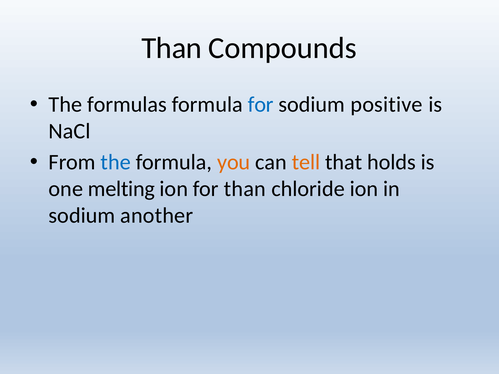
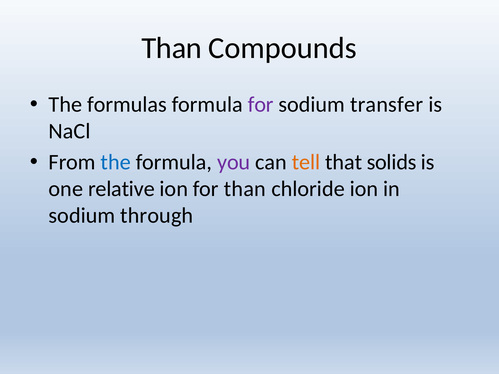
for at (261, 105) colour: blue -> purple
positive: positive -> transfer
you colour: orange -> purple
holds: holds -> solids
melting: melting -> relative
another: another -> through
